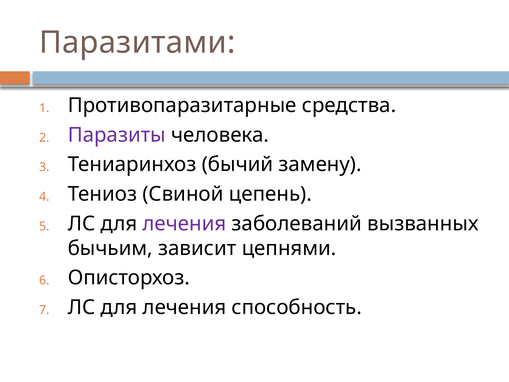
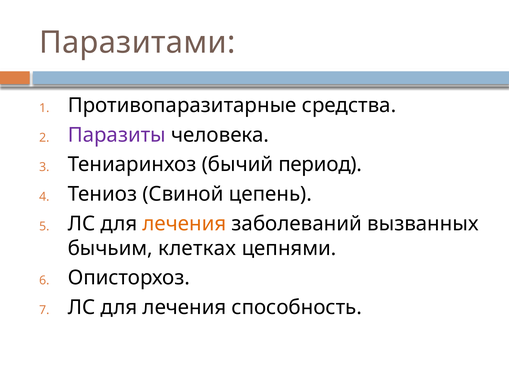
замену: замену -> период
лечения at (184, 224) colour: purple -> orange
зависит: зависит -> клетках
